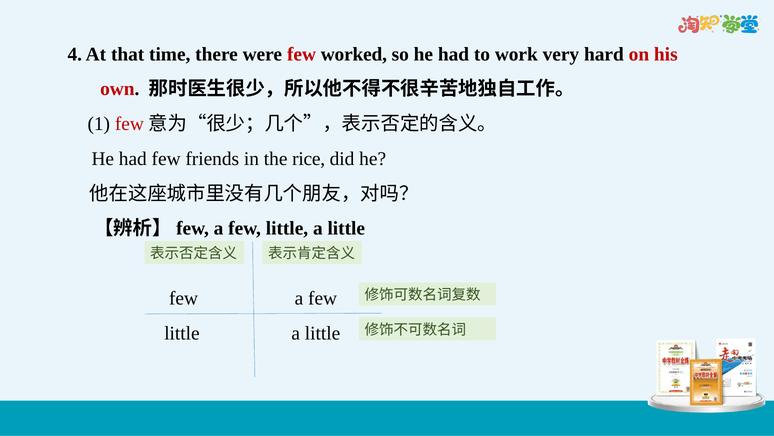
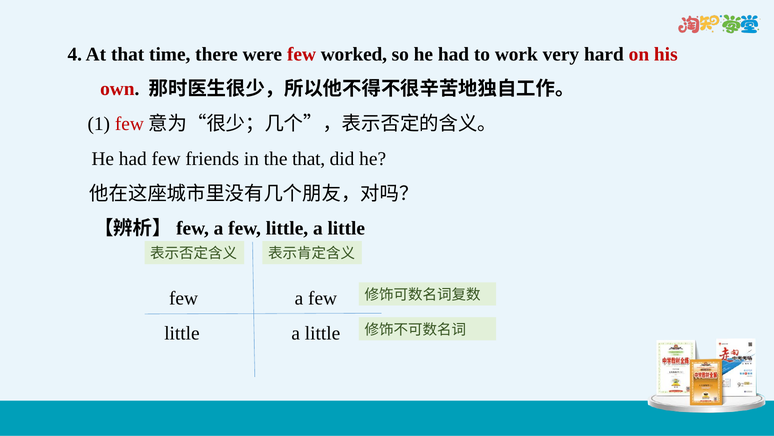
the rice: rice -> that
